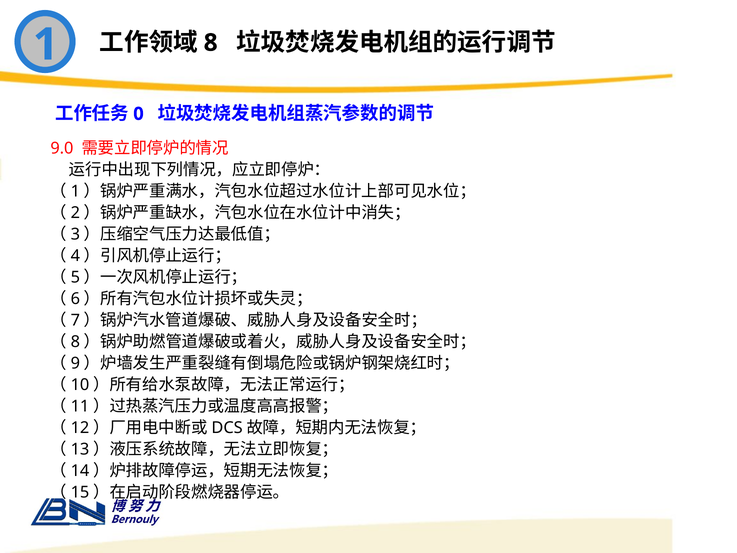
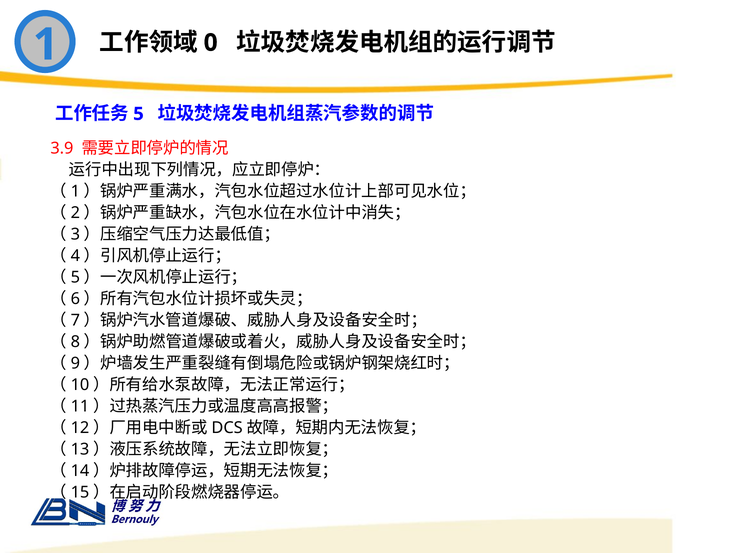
8: 8 -> 0
0: 0 -> 5
9.0: 9.0 -> 3.9
